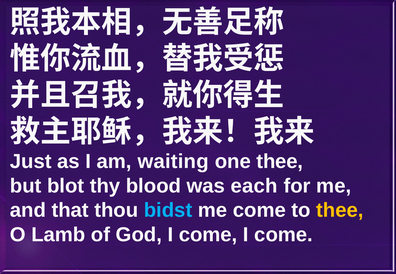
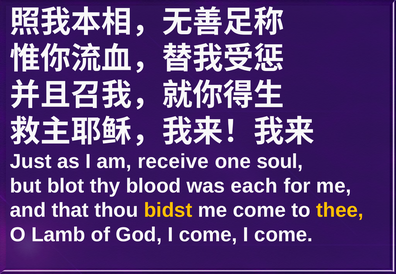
waiting: waiting -> receive
one thee: thee -> soul
bidst colour: light blue -> yellow
